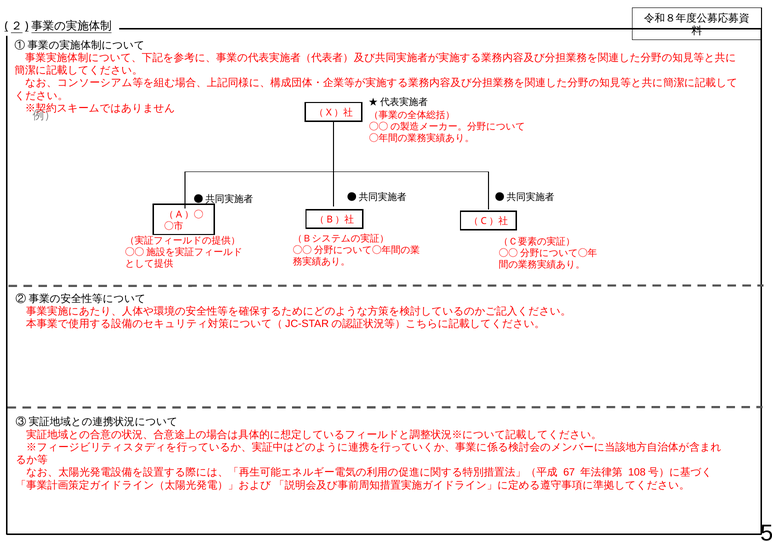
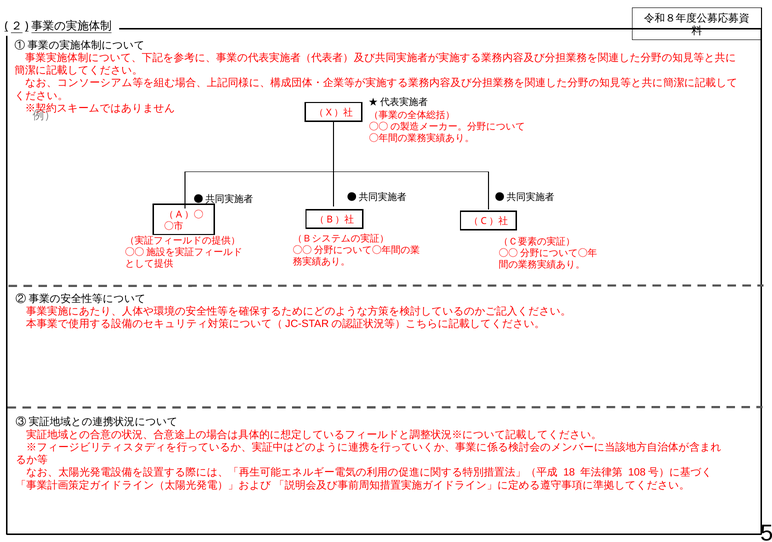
67: 67 -> 18
